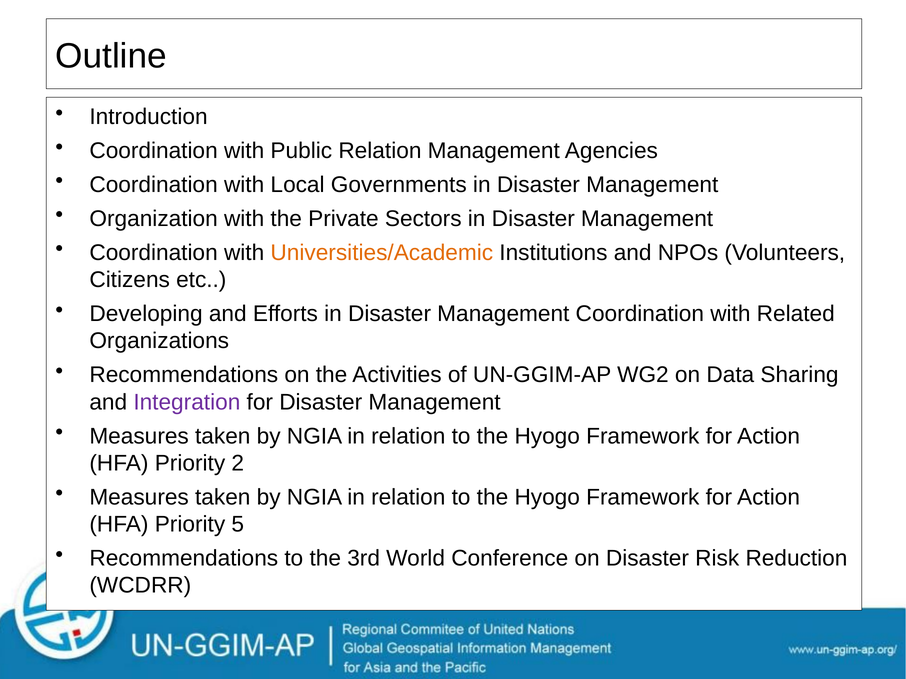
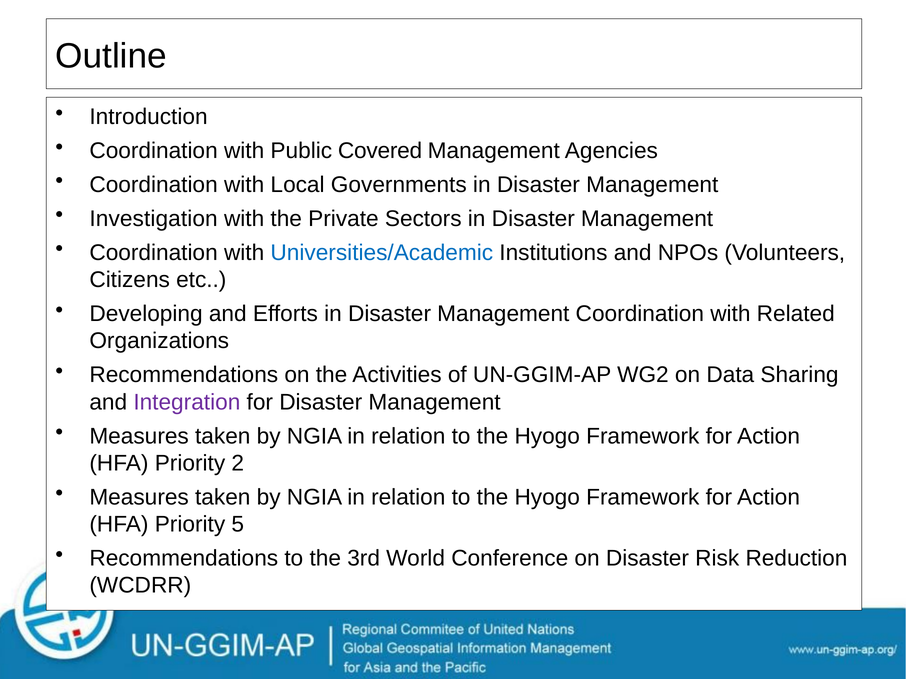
Public Relation: Relation -> Covered
Organization: Organization -> Investigation
Universities/Academic colour: orange -> blue
